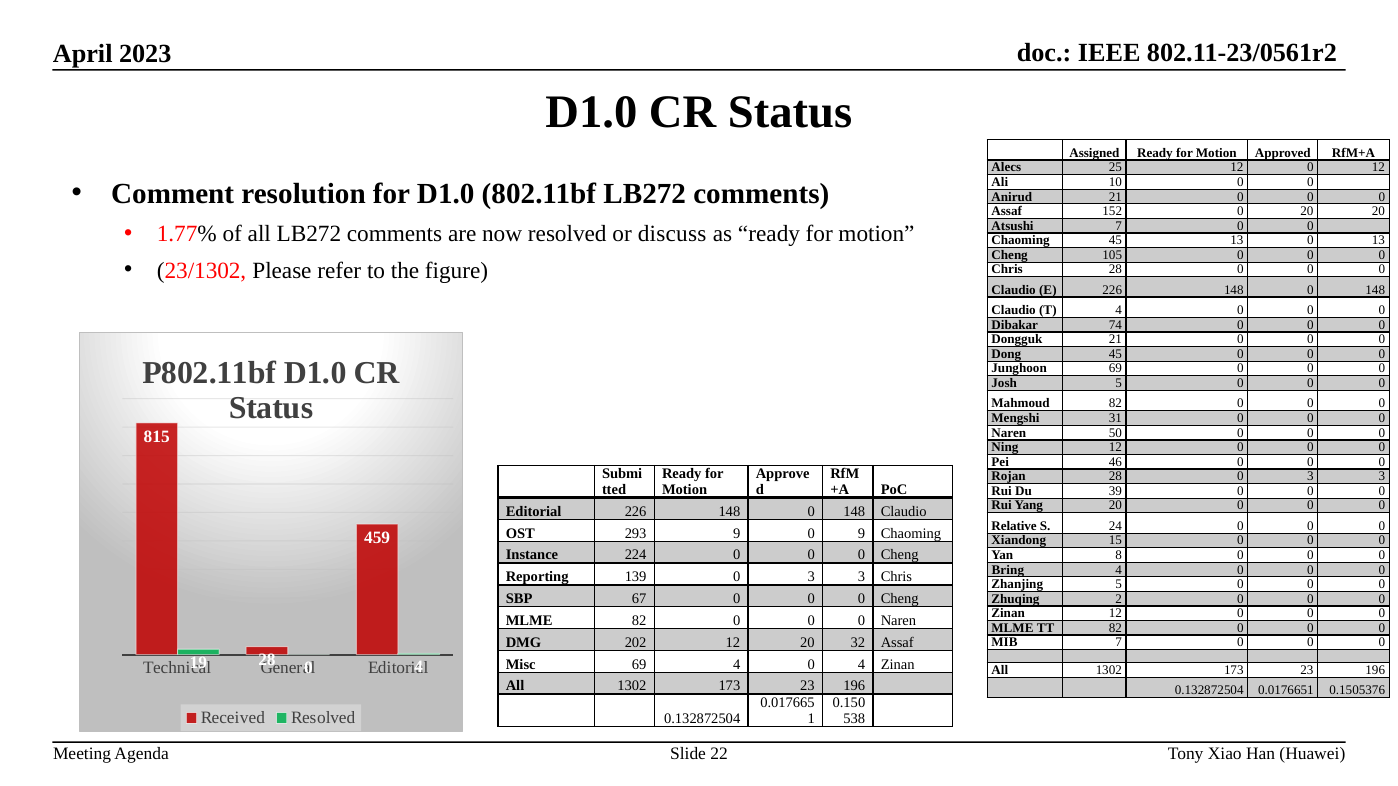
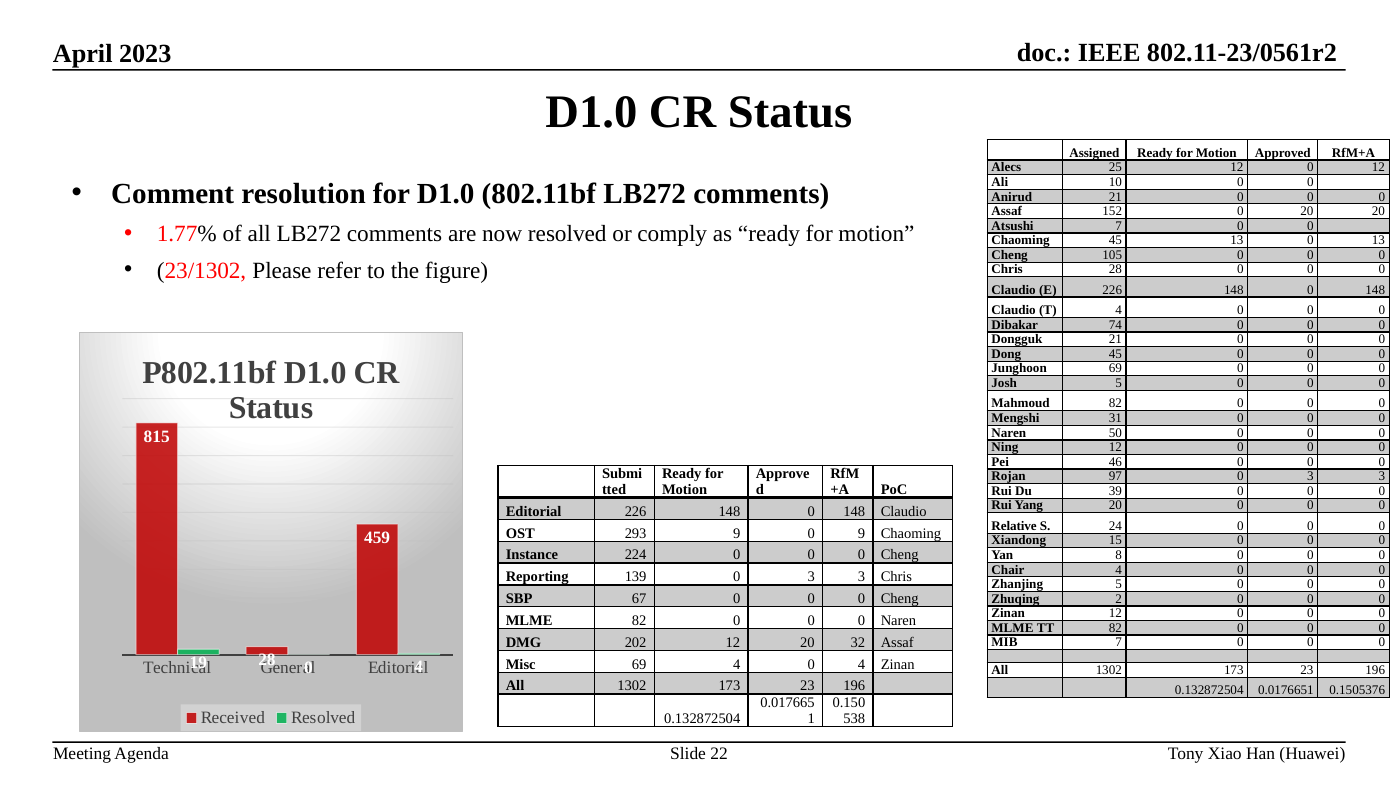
discuss: discuss -> comply
Rojan 28: 28 -> 97
Bring: Bring -> Chair
